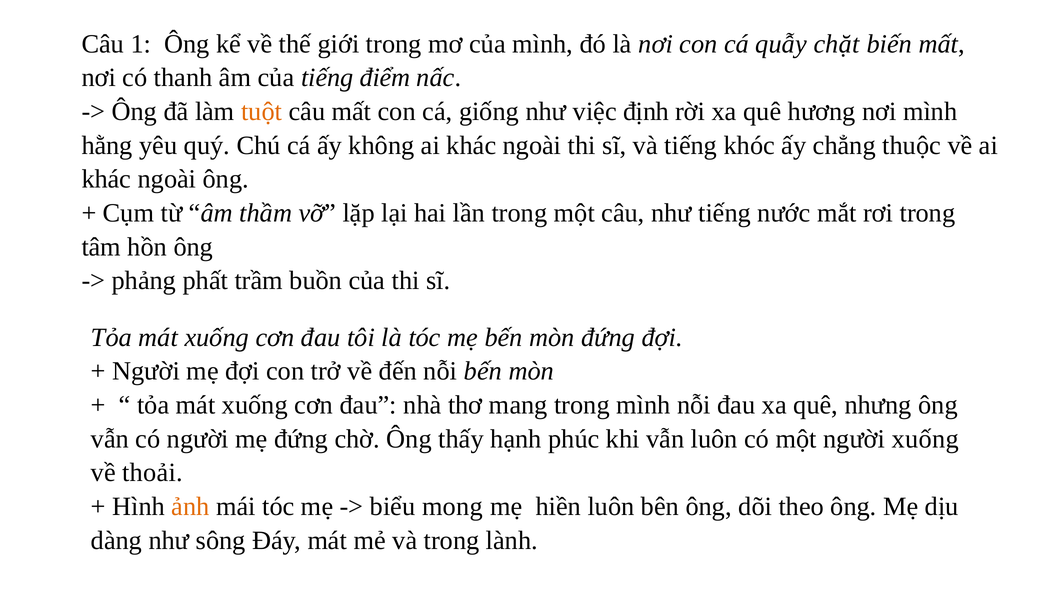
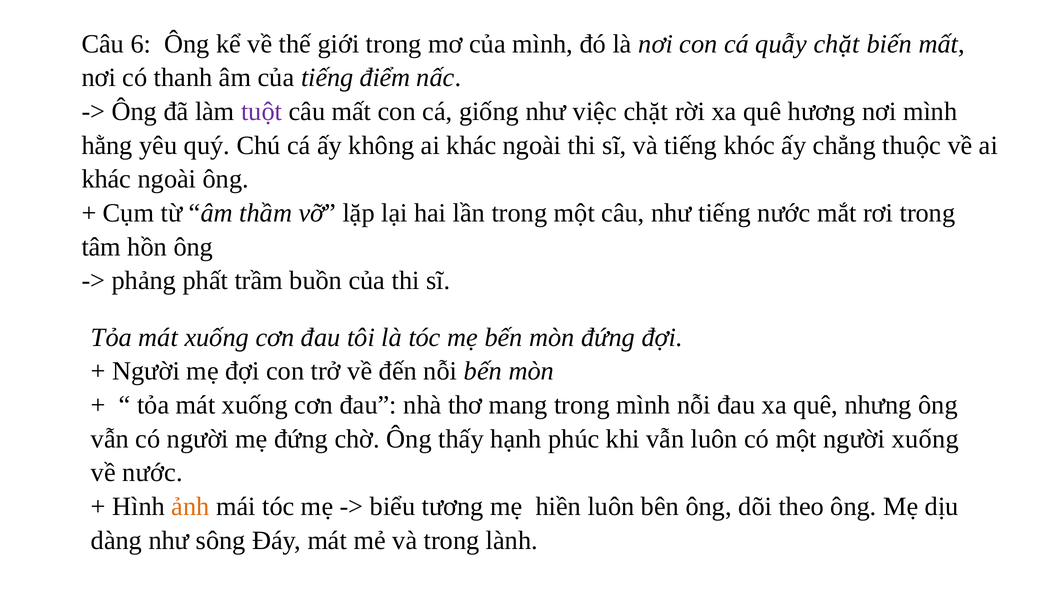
1: 1 -> 6
tuột colour: orange -> purple
việc định: định -> chặt
về thoải: thoải -> nước
mong: mong -> tương
